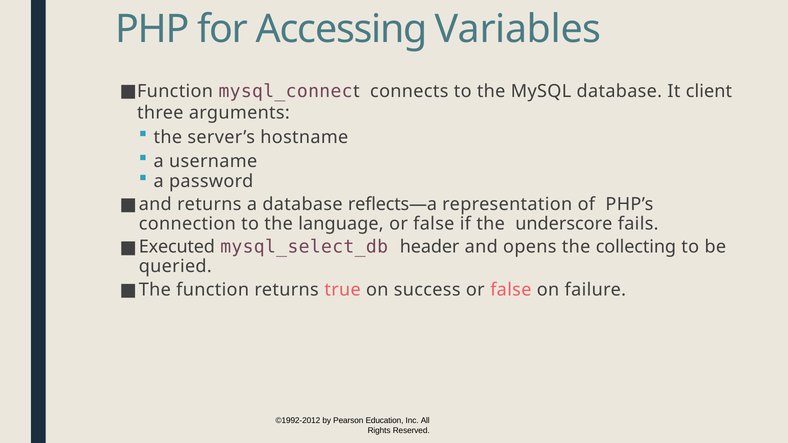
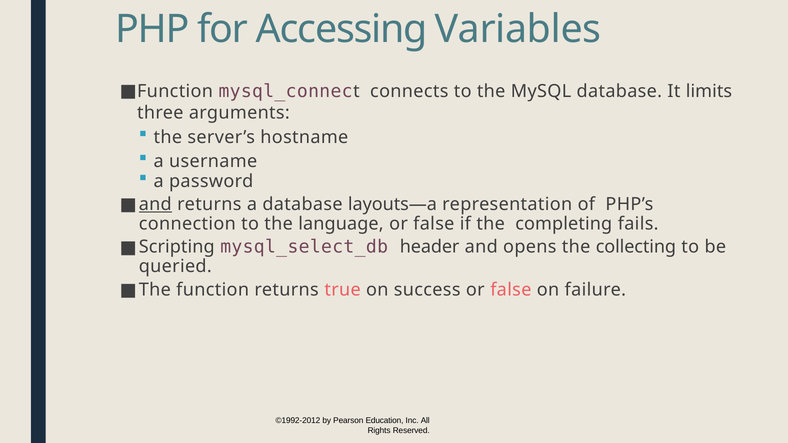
client: client -> limits
and at (155, 204) underline: none -> present
reflects—a: reflects—a -> layouts—a
underscore: underscore -> completing
Executed: Executed -> Scripting
